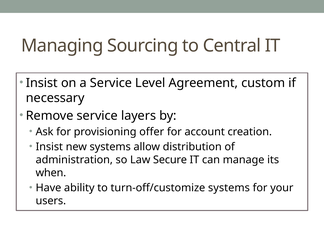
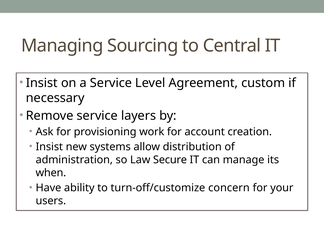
offer: offer -> work
turn-off/customize systems: systems -> concern
